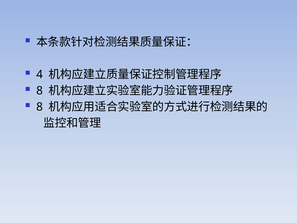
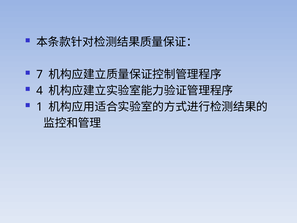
4: 4 -> 7
8 at (40, 91): 8 -> 4
8 at (40, 107): 8 -> 1
